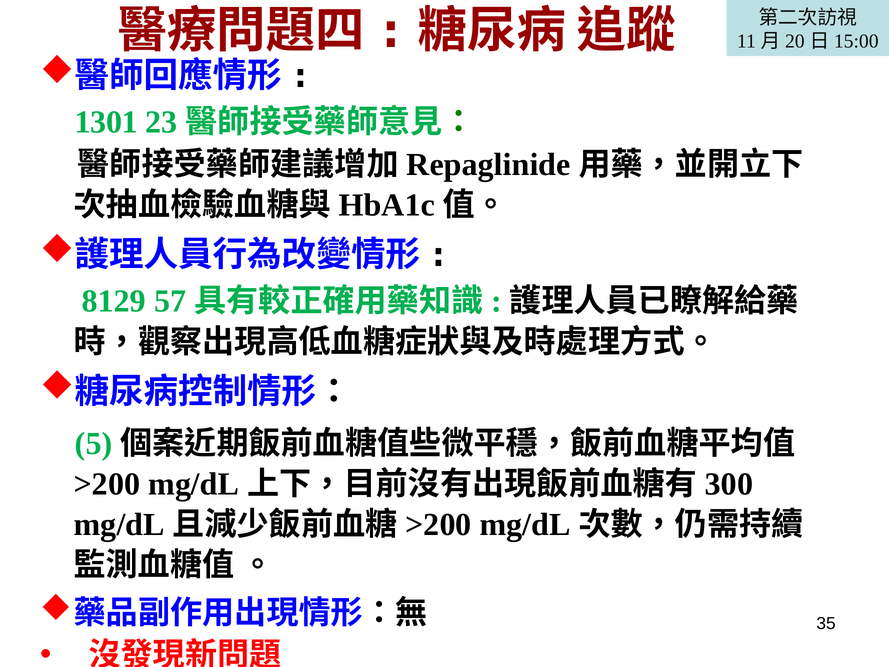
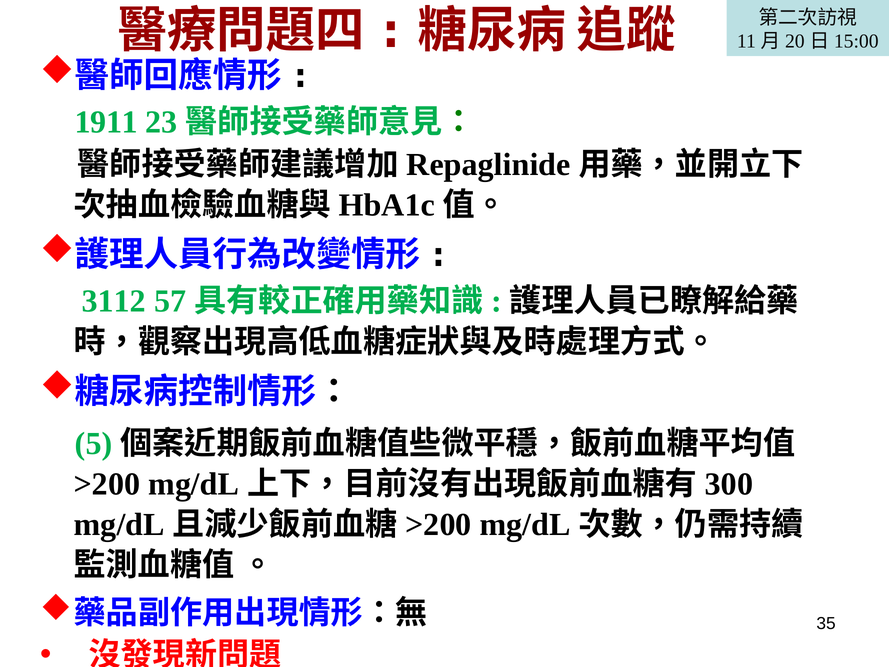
1301: 1301 -> 1911
8129: 8129 -> 3112
